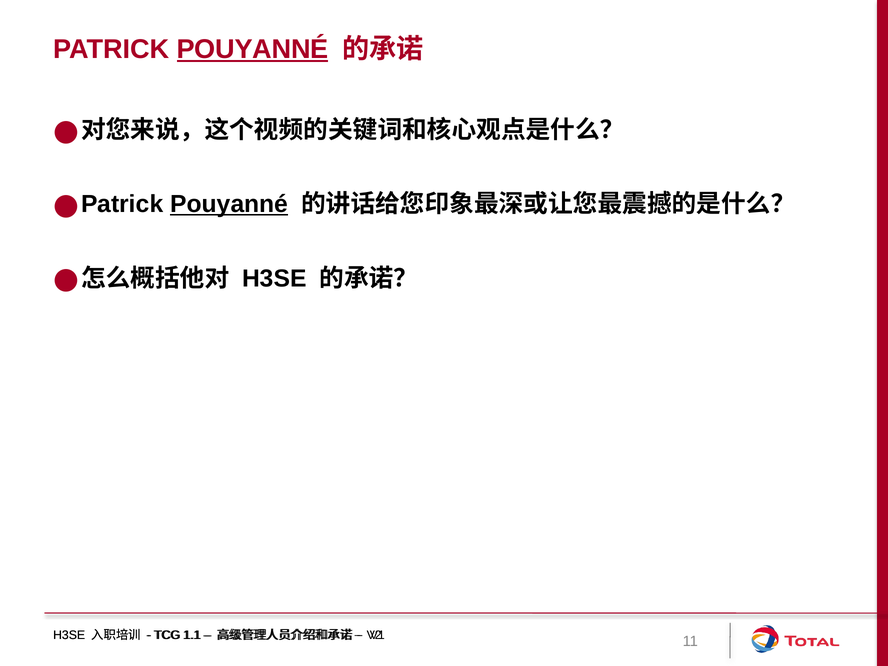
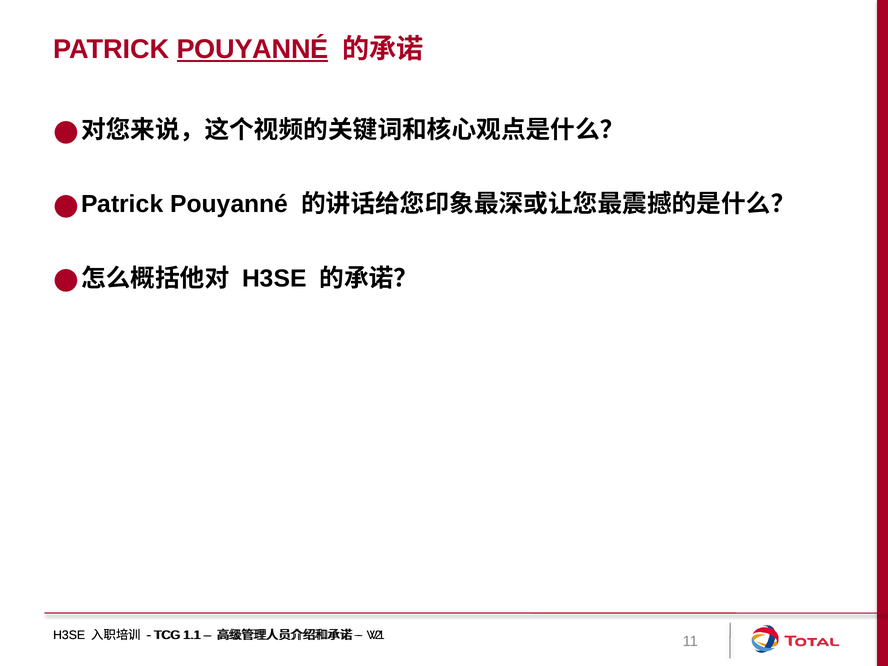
Pouyanné at (229, 204) underline: present -> none
